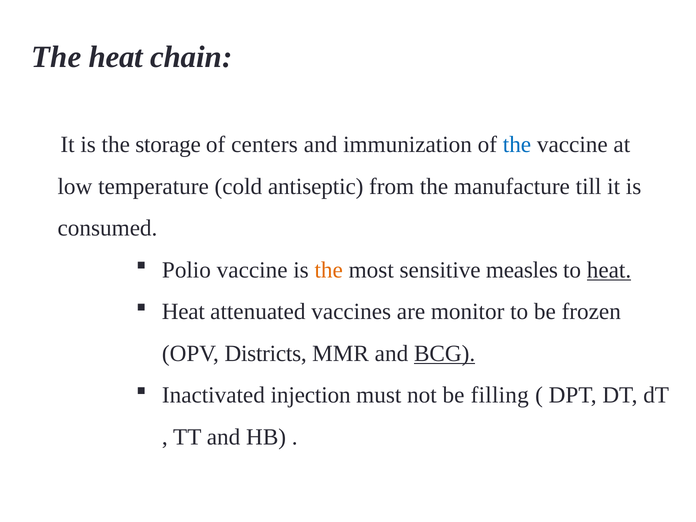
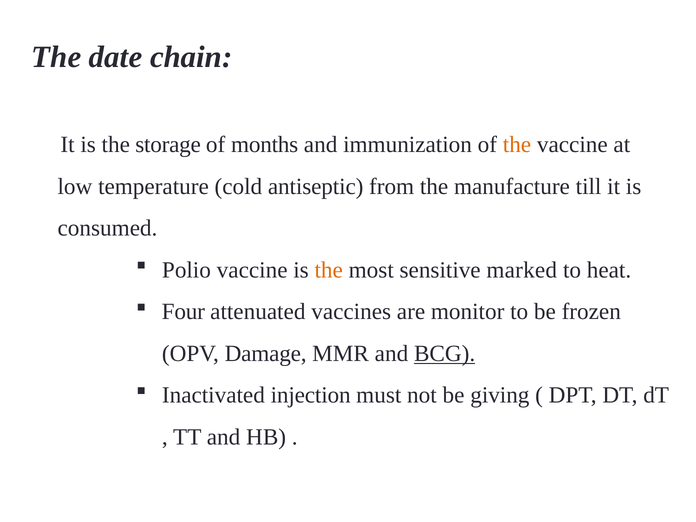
The heat: heat -> date
centers: centers -> months
the at (517, 145) colour: blue -> orange
measles: measles -> marked
heat at (609, 270) underline: present -> none
Heat at (183, 312): Heat -> Four
Districts: Districts -> Damage
filling: filling -> giving
